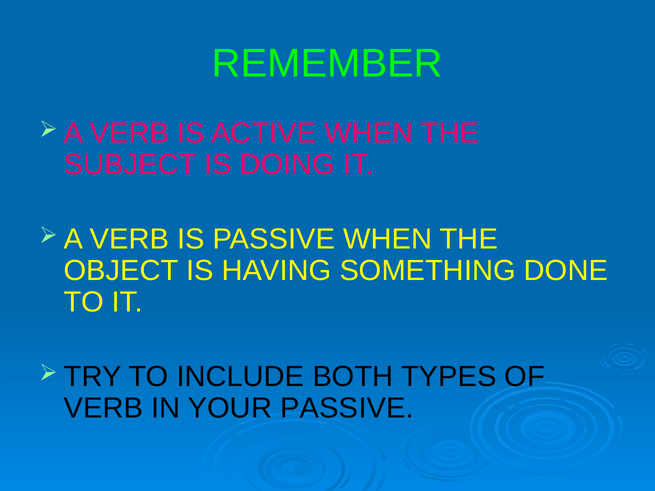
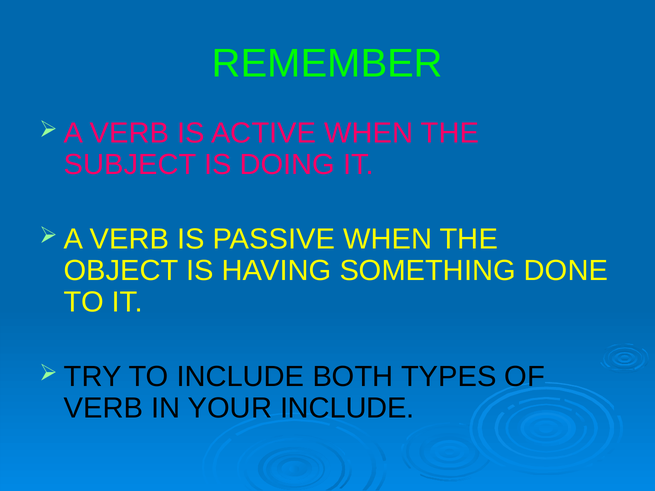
YOUR PASSIVE: PASSIVE -> INCLUDE
